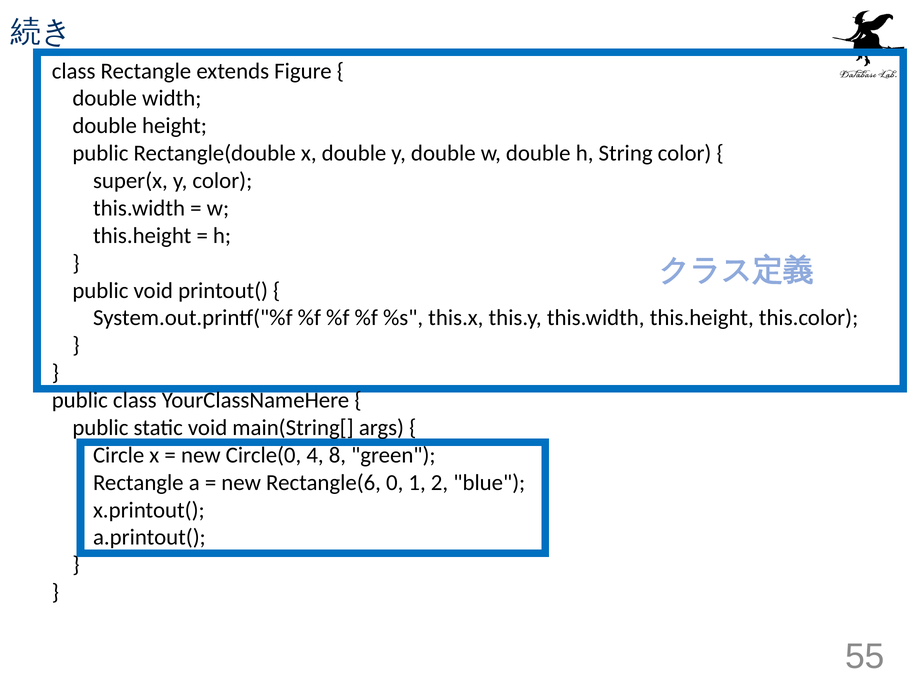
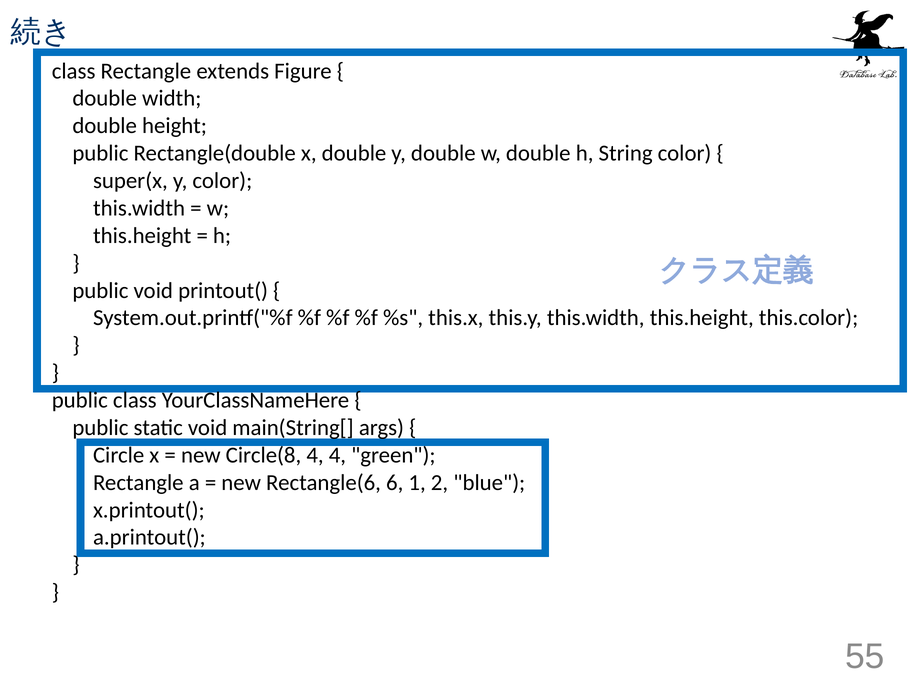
Circle(0: Circle(0 -> Circle(8
4 8: 8 -> 4
0: 0 -> 6
